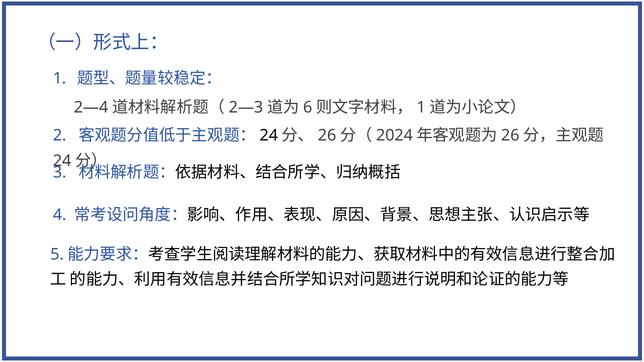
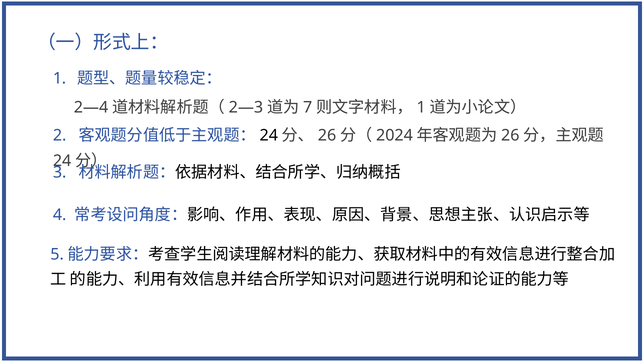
6: 6 -> 7
